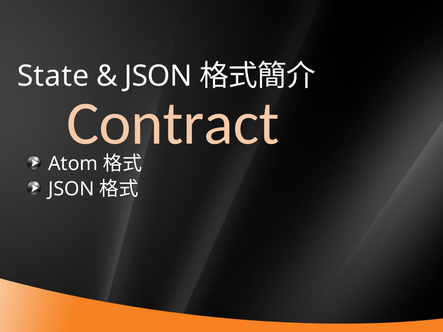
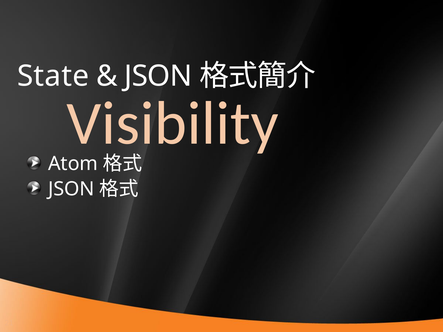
Contract: Contract -> Visibility
